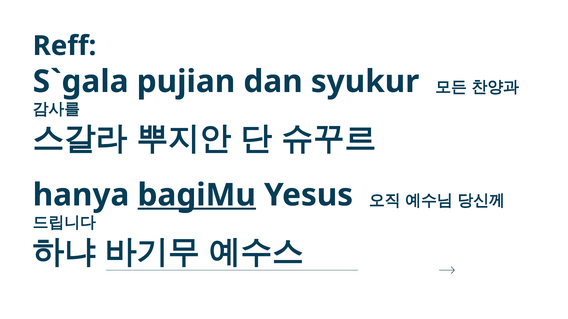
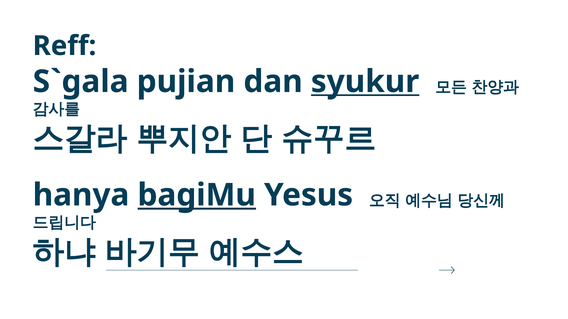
syukur underline: none -> present
